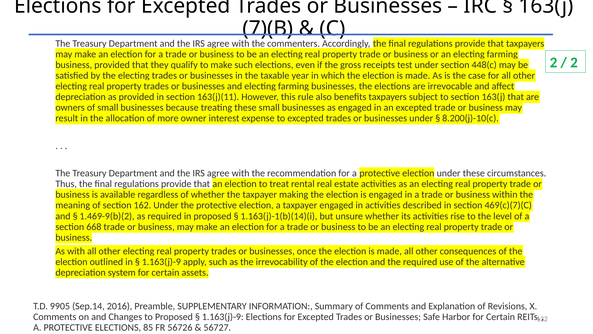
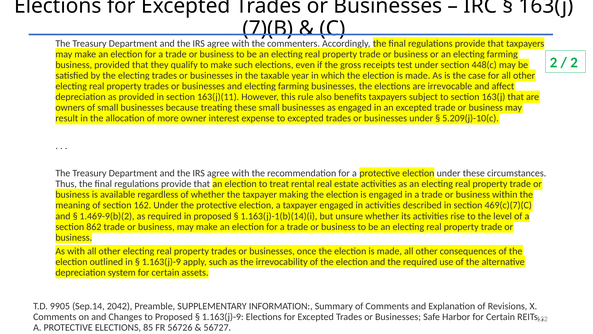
8.200(j)-10(c: 8.200(j)-10(c -> 5.209(j)-10(c
668: 668 -> 862
2016: 2016 -> 2042
